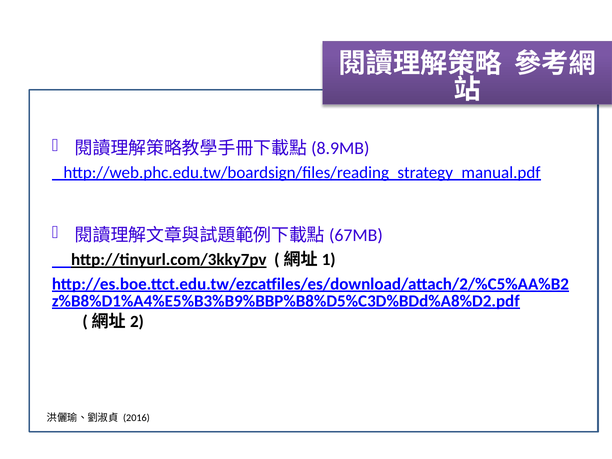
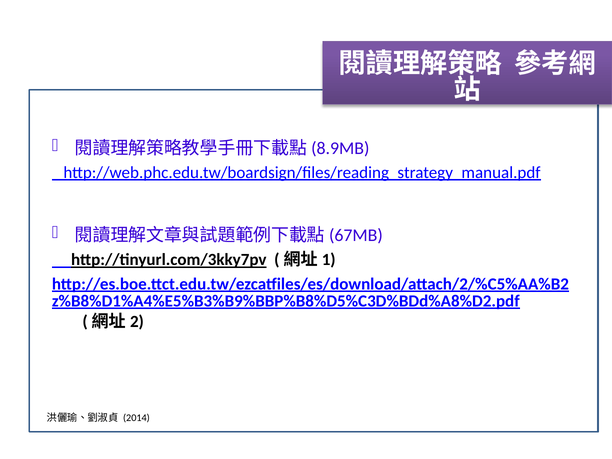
2016: 2016 -> 2014
